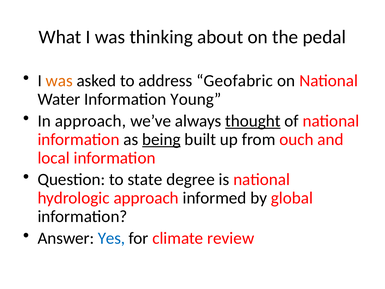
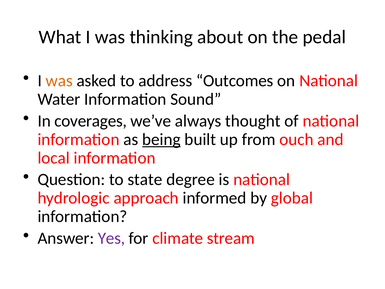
Geofabric: Geofabric -> Outcomes
Young: Young -> Sound
In approach: approach -> coverages
thought underline: present -> none
Yes colour: blue -> purple
review: review -> stream
